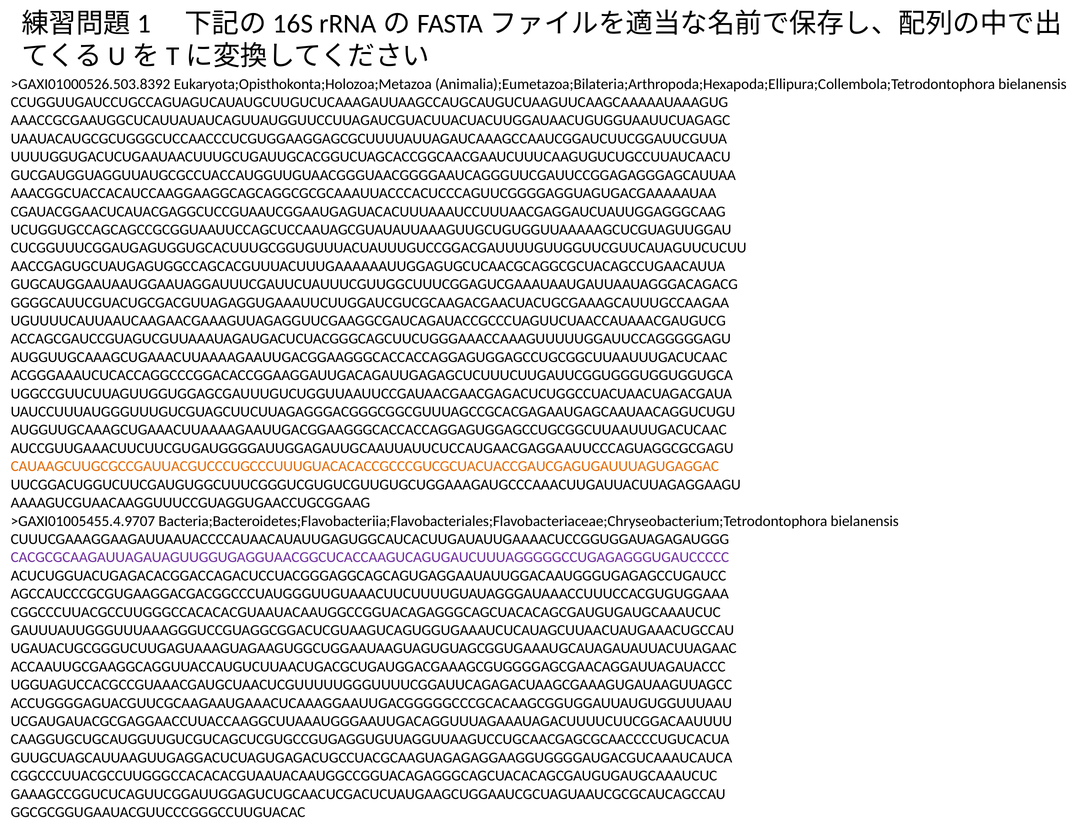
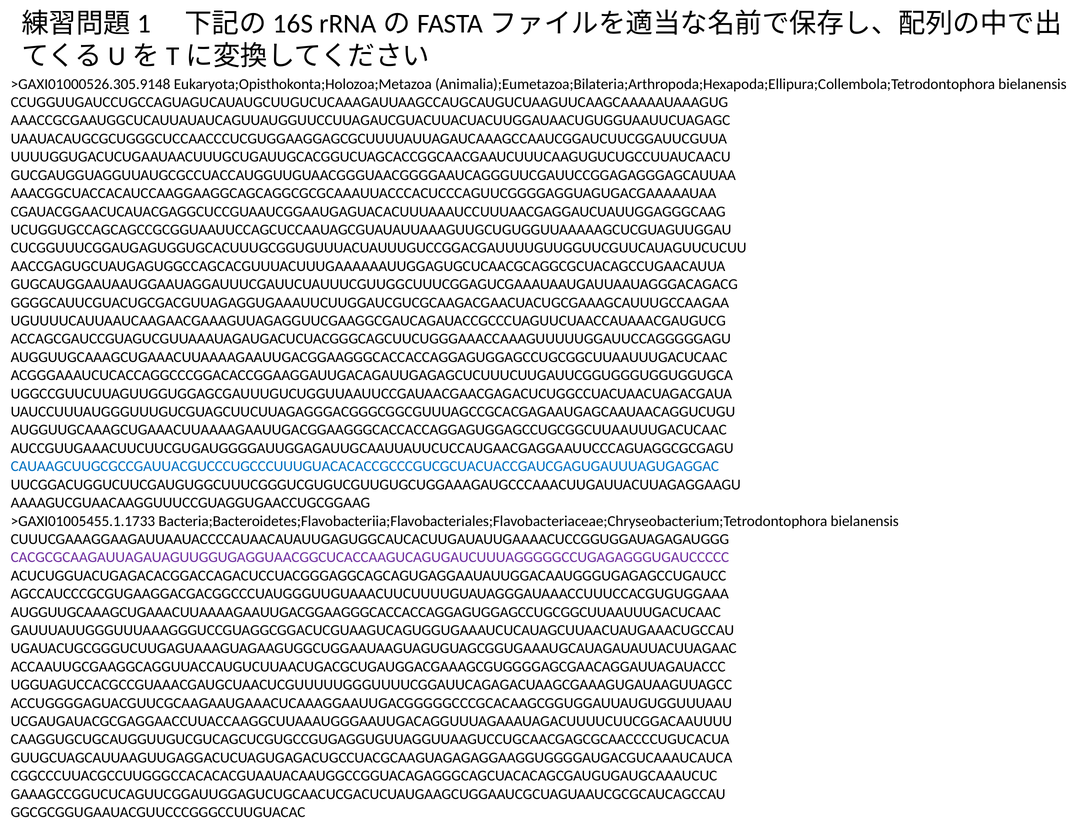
>GAXI01000526.503.8392: >GAXI01000526.503.8392 -> >GAXI01000526.305.9148
CAUAAGCUUGCGCCGAUUACGUCCCUGCCCUUUGUACACACCGCCCGUCGCUACUACCGAUCGAGUGAUUUAGUGAGGAC colour: orange -> blue
>GAXI01005455.4.9707: >GAXI01005455.4.9707 -> >GAXI01005455.1.1733
CGGCCCUUACGCCUUGGGCCACACACGUAAUACAAUGGCCGGUACAGAGGGCAGCUACACAGCGAUGUGAUGCAAAUCUC at (366, 612): CGGCCCUUACGCCUUGGGCCACACACGUAAUACAAUGGCCGGUACAGAGGGCAGCUACACAGCGAUGUGAUGCAAAUCUC -> AUGGUUGCAAAGCUGAAACUUAAAAGAAUUGACGGAAGGGCACCACCAGGAGUGGAGCCUGCGGCUUAAUUUGACUCAAC
